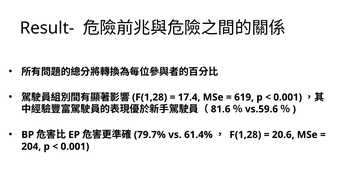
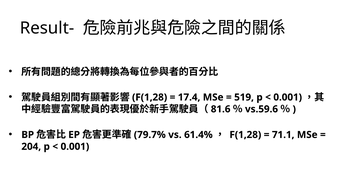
619: 619 -> 519
20.6: 20.6 -> 71.1
